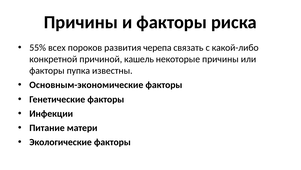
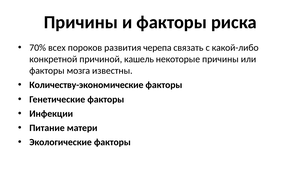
55%: 55% -> 70%
пупка: пупка -> мозга
Основным-экономические: Основным-экономические -> Количеству-экономические
